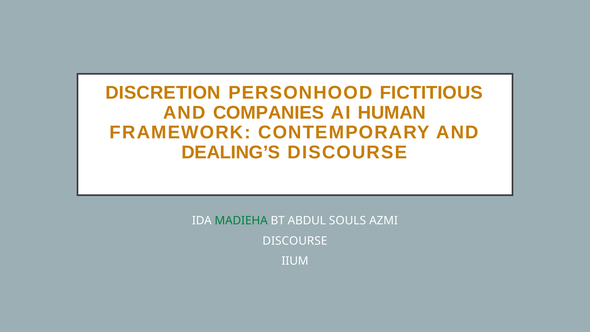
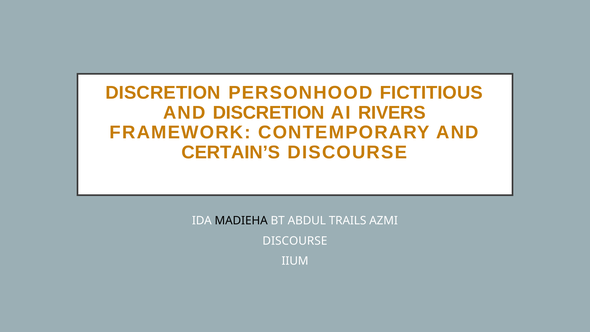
AND COMPANIES: COMPANIES -> DISCRETION
HUMAN: HUMAN -> RIVERS
DEALING’S: DEALING’S -> CERTAIN’S
MADIEHA colour: green -> black
SOULS: SOULS -> TRAILS
